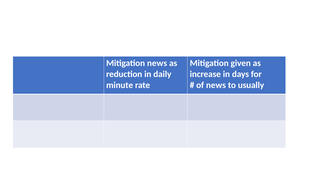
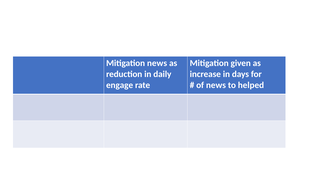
minute: minute -> engage
usually: usually -> helped
